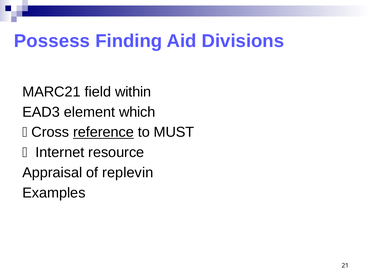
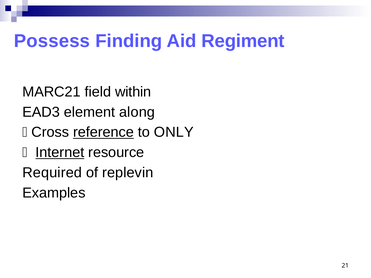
Divisions: Divisions -> Regiment
which: which -> along
MUST: MUST -> ONLY
Internet underline: none -> present
Appraisal: Appraisal -> Required
